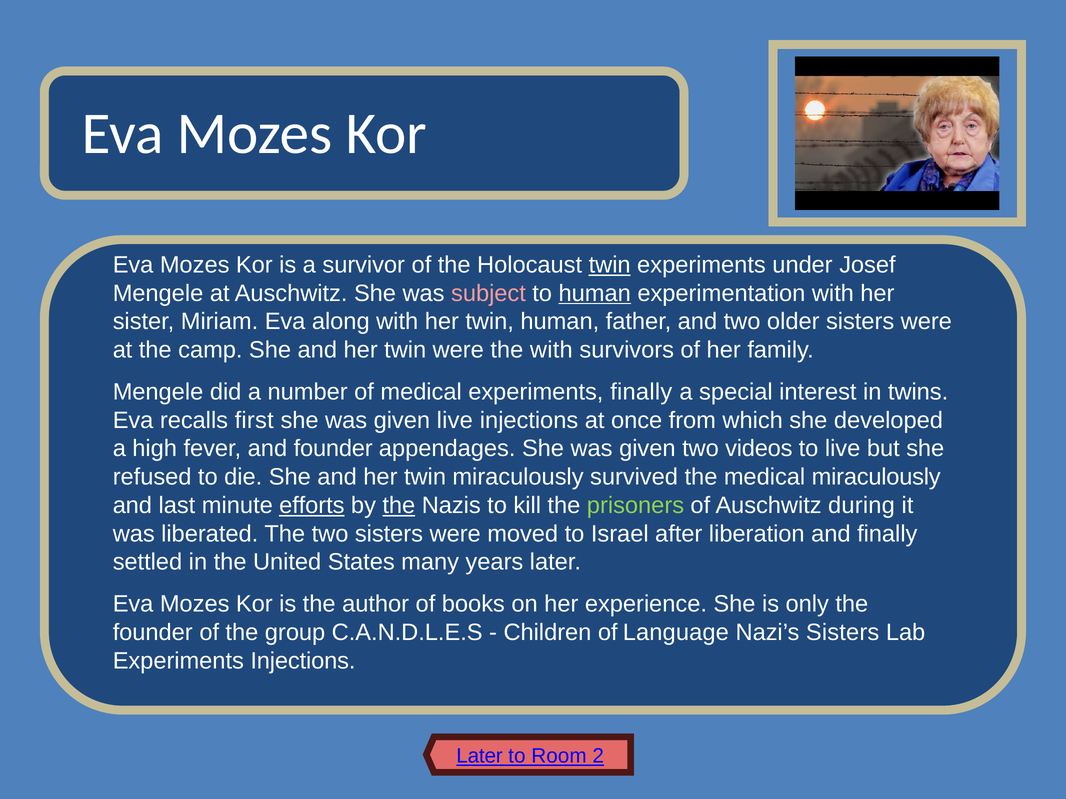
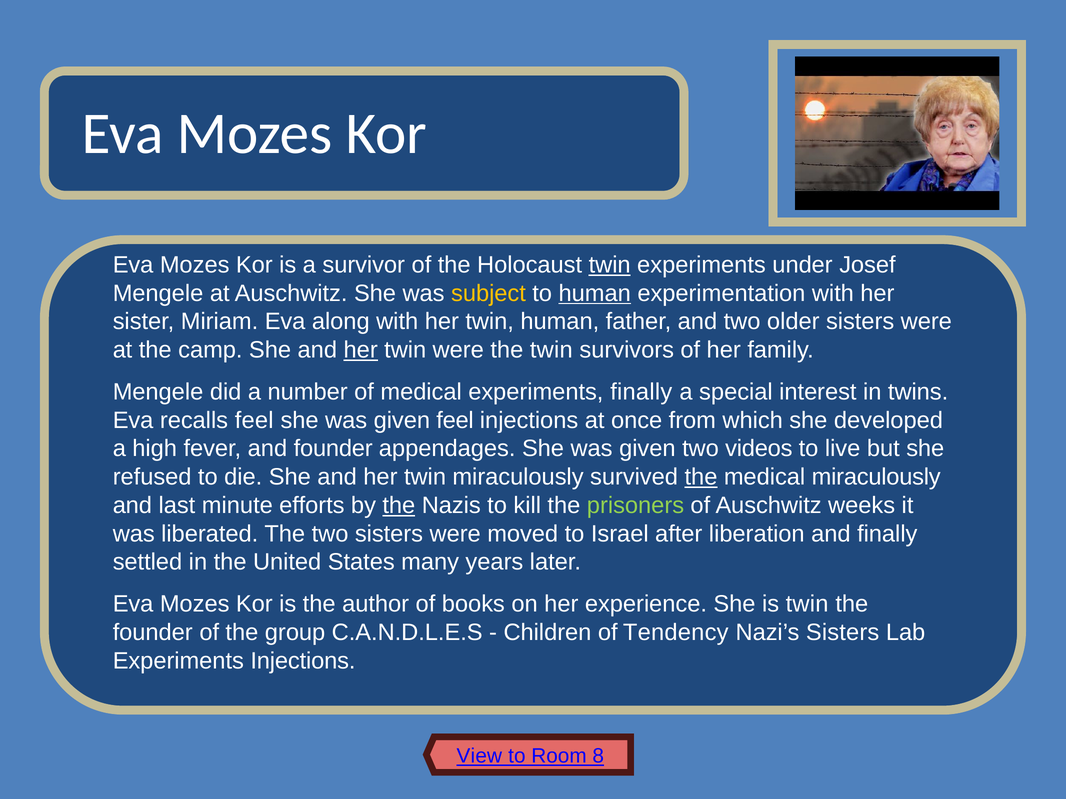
subject colour: pink -> yellow
her at (361, 350) underline: none -> present
the with: with -> twin
recalls first: first -> feel
given live: live -> feel
the at (701, 477) underline: none -> present
efforts underline: present -> none
during: during -> weeks
is only: only -> twin
Language: Language -> Tendency
Later at (480, 757): Later -> View
2: 2 -> 8
